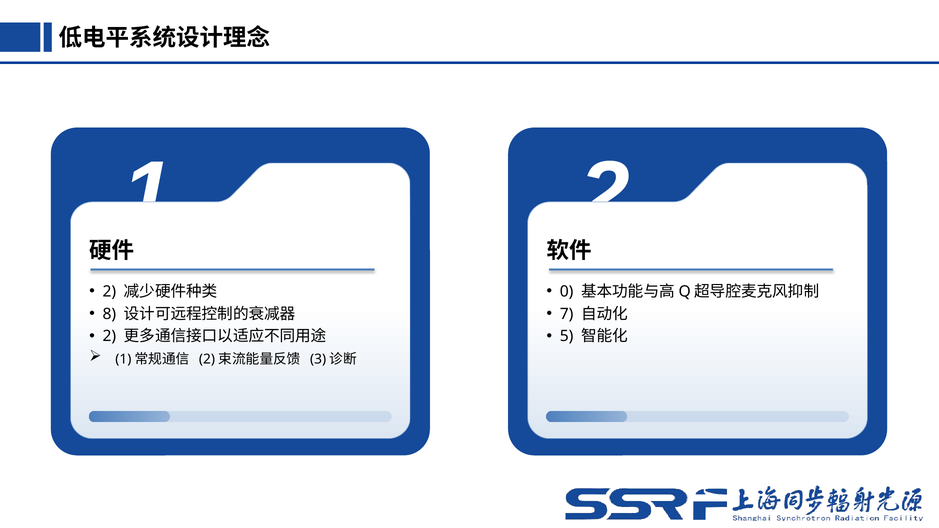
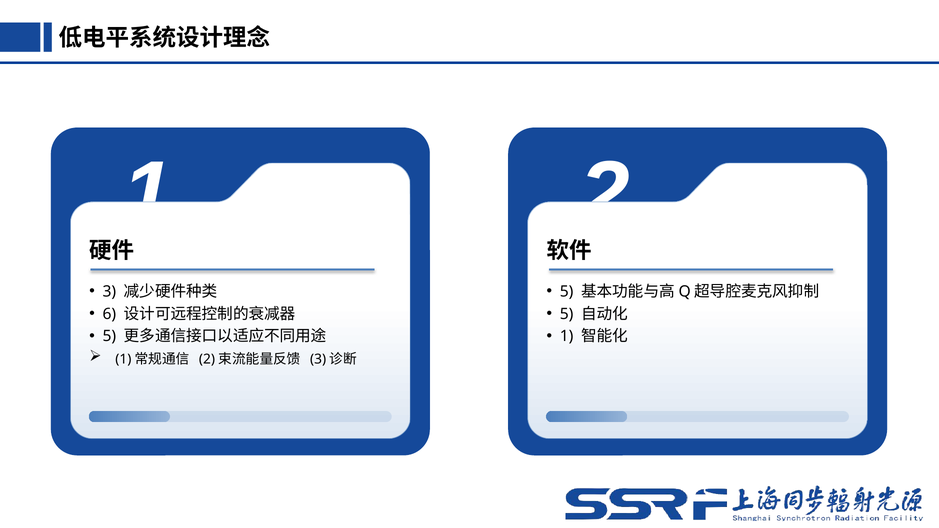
2 at (109, 291): 2 -> 3
0 at (567, 291): 0 -> 5
8: 8 -> 6
7 at (567, 314): 7 -> 5
2 at (109, 336): 2 -> 5
5 at (567, 336): 5 -> 1
